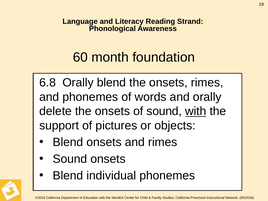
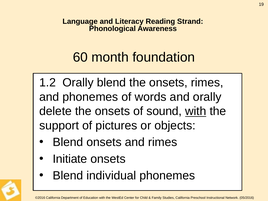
6.8: 6.8 -> 1.2
Sound at (70, 159): Sound -> Initiate
